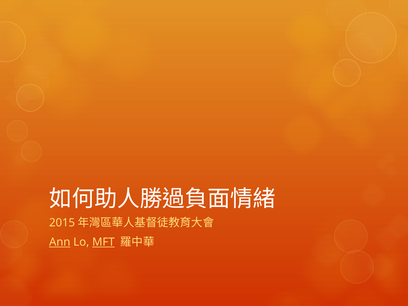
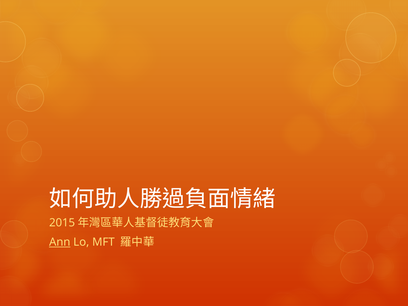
MFT underline: present -> none
